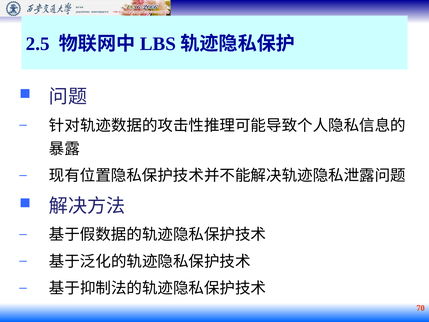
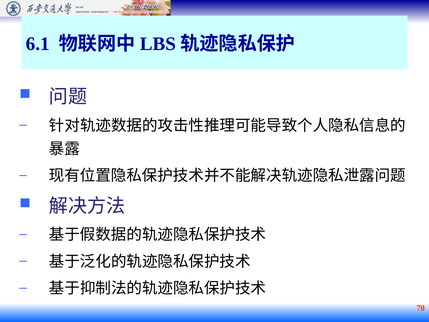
2.5: 2.5 -> 6.1
